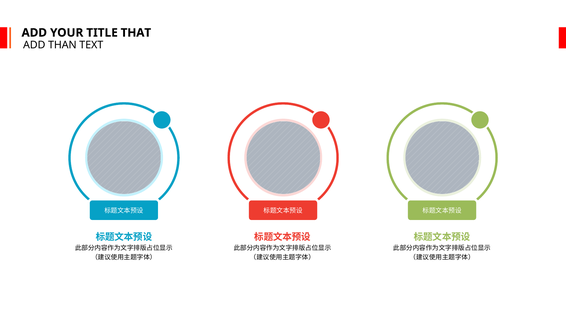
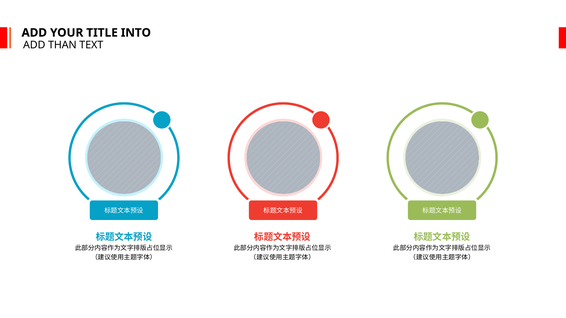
THAT: THAT -> INTO
